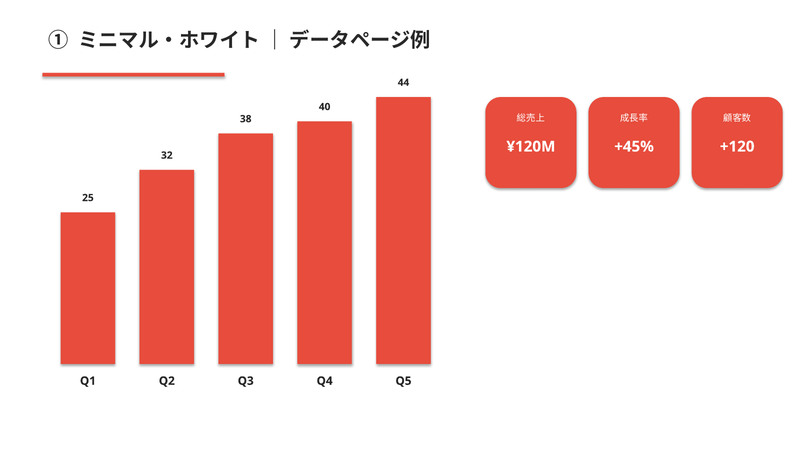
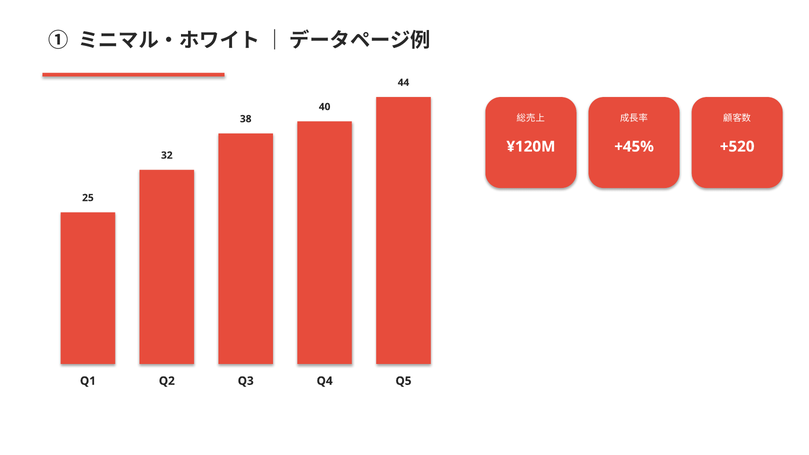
+120: +120 -> +520
